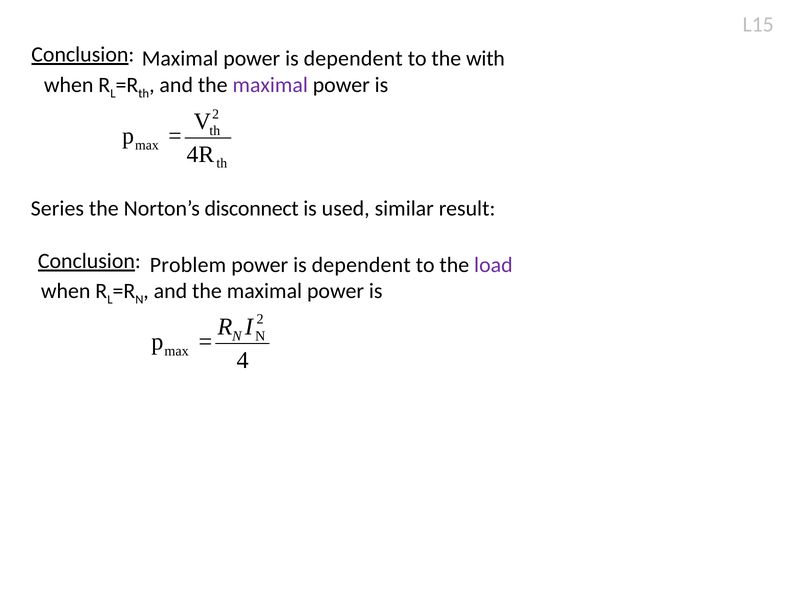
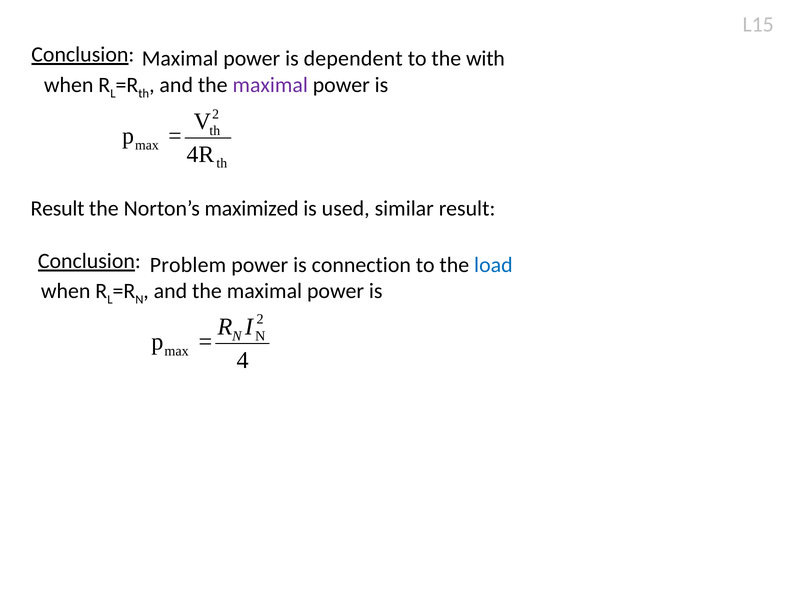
Series at (57, 209): Series -> Result
disconnect: disconnect -> maximized
dependent at (361, 265): dependent -> connection
load colour: purple -> blue
